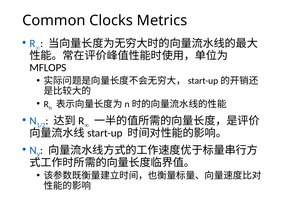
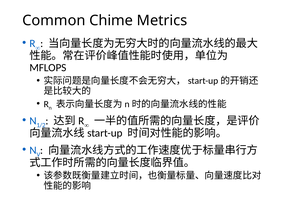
Clocks: Clocks -> Chime
